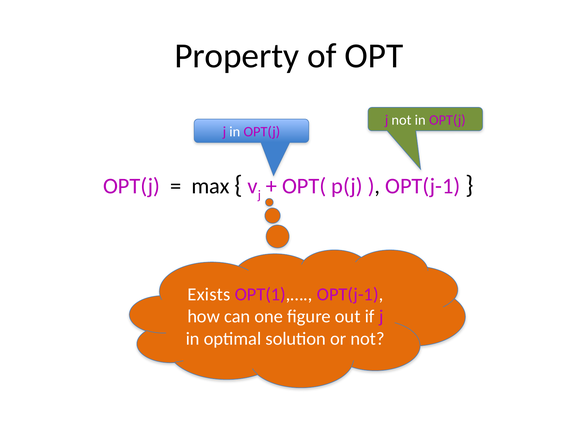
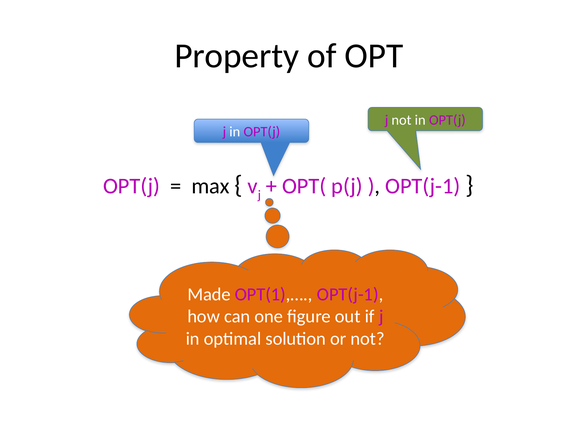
Exists: Exists -> Made
